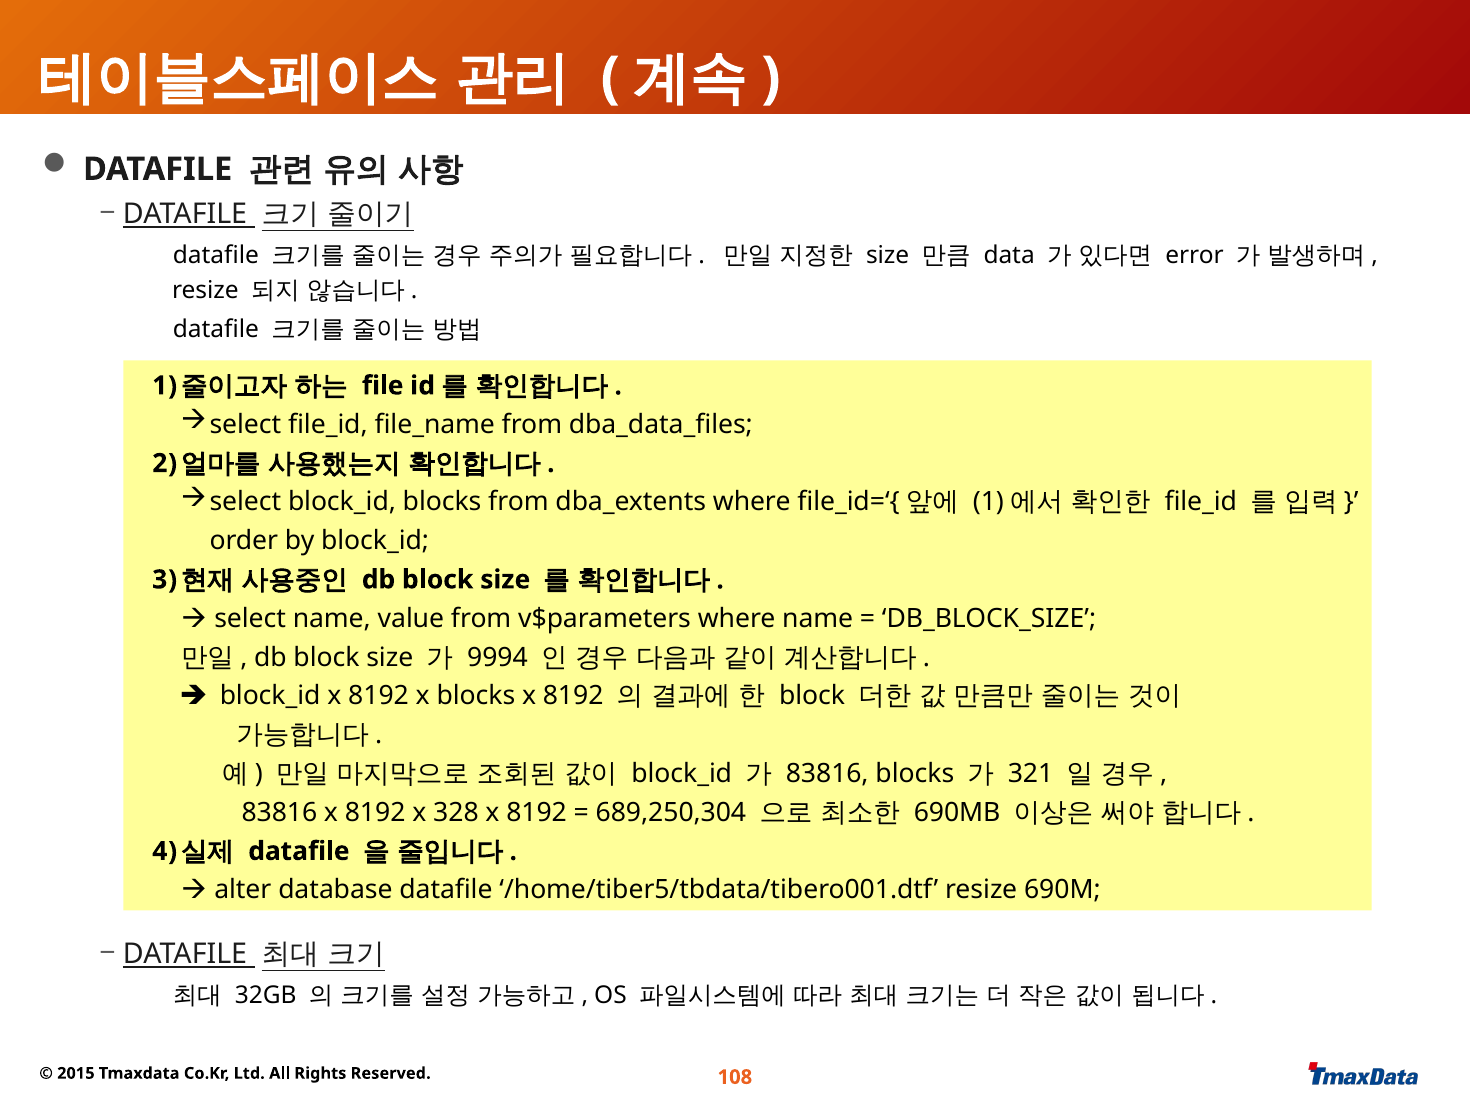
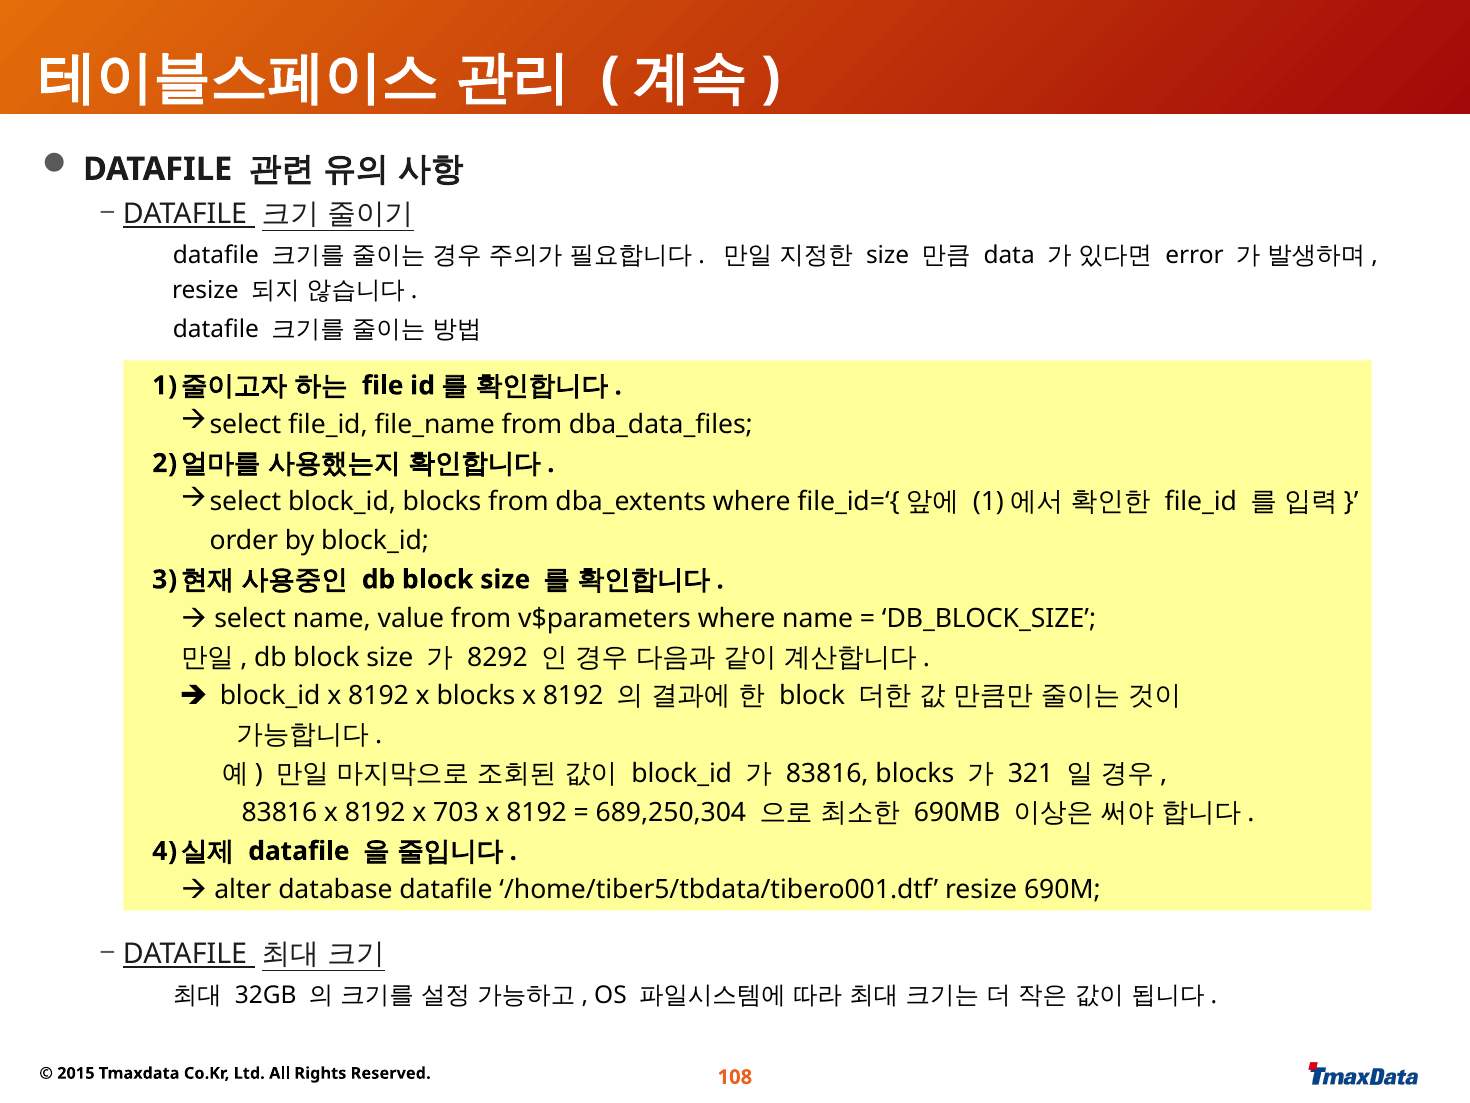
9994: 9994 -> 8292
328: 328 -> 703
